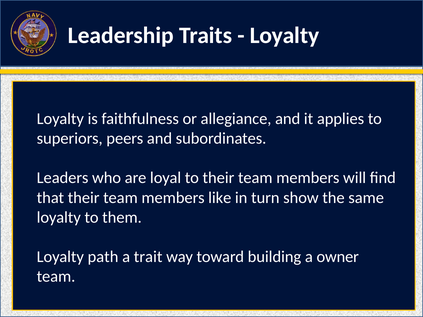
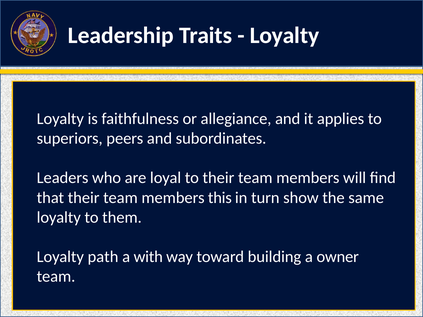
like: like -> this
trait: trait -> with
